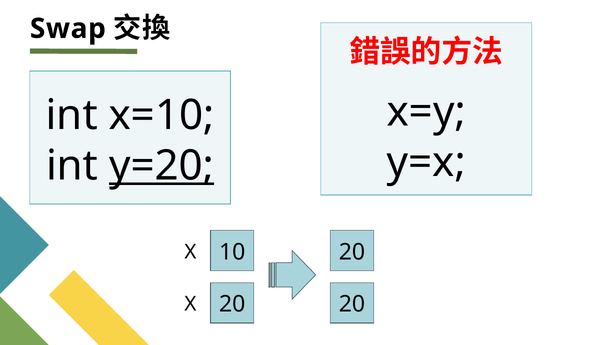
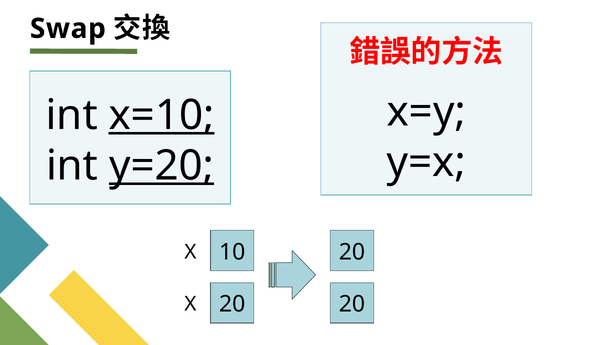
x=10 underline: none -> present
